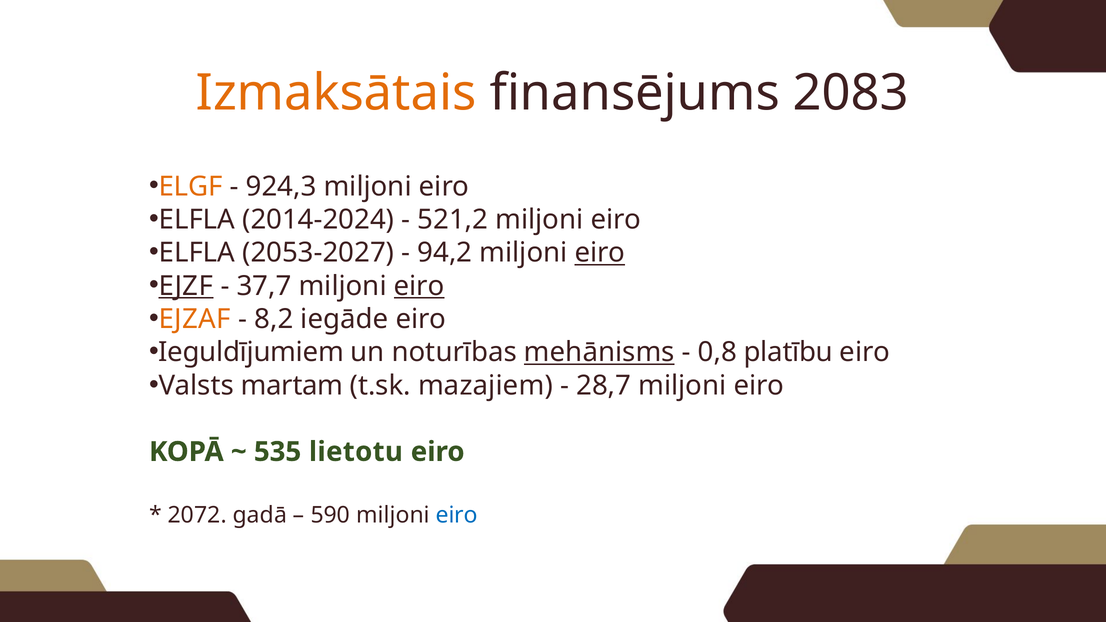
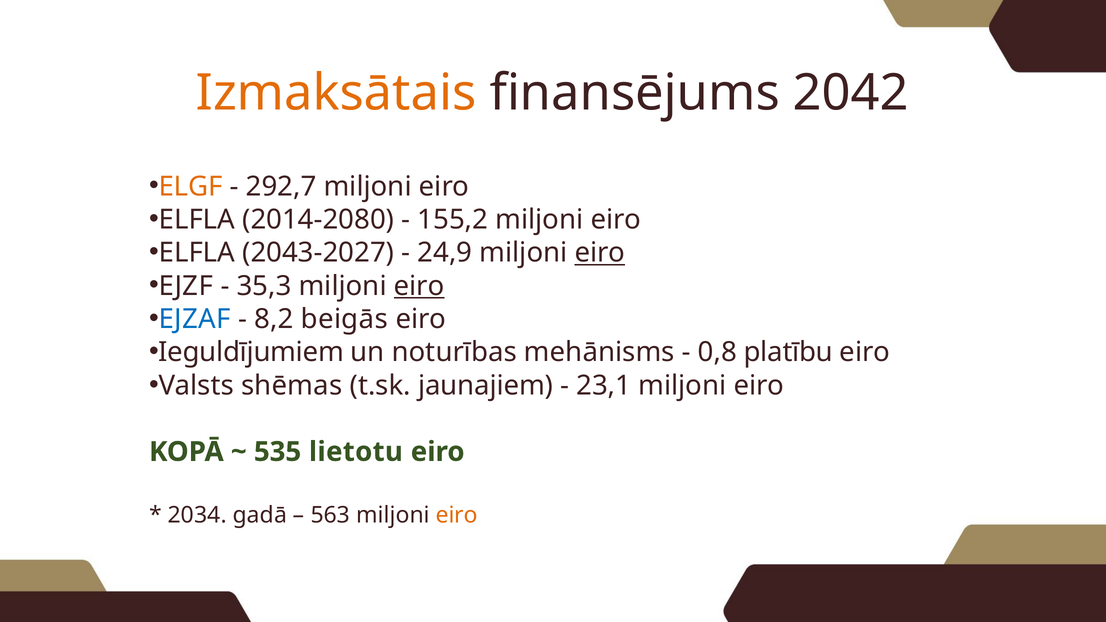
2083: 2083 -> 2042
924,3: 924,3 -> 292,7
2014-2024: 2014-2024 -> 2014-2080
521,2: 521,2 -> 155,2
2053-2027: 2053-2027 -> 2043-2027
94,2: 94,2 -> 24,9
EJZF underline: present -> none
37,7: 37,7 -> 35,3
EJZAF colour: orange -> blue
iegāde: iegāde -> beigās
mehānisms underline: present -> none
martam: martam -> shēmas
mazajiem: mazajiem -> jaunajiem
28,7: 28,7 -> 23,1
2072: 2072 -> 2034
590: 590 -> 563
eiro at (457, 515) colour: blue -> orange
